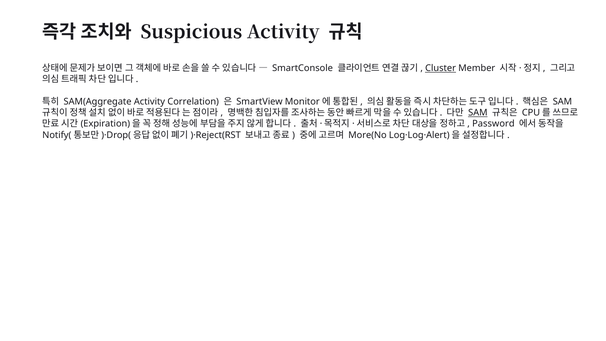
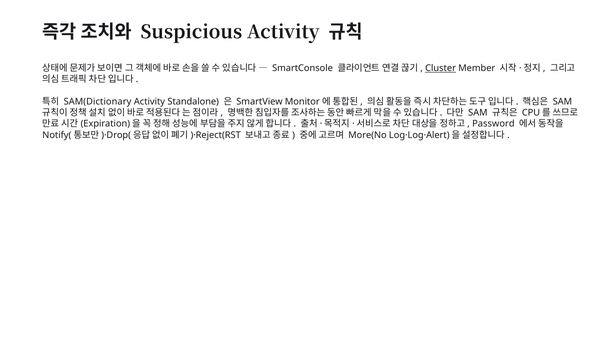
SAM(Aggregate: SAM(Aggregate -> SAM(Dictionary
Correlation: Correlation -> Standalone
SAM at (478, 113) underline: present -> none
